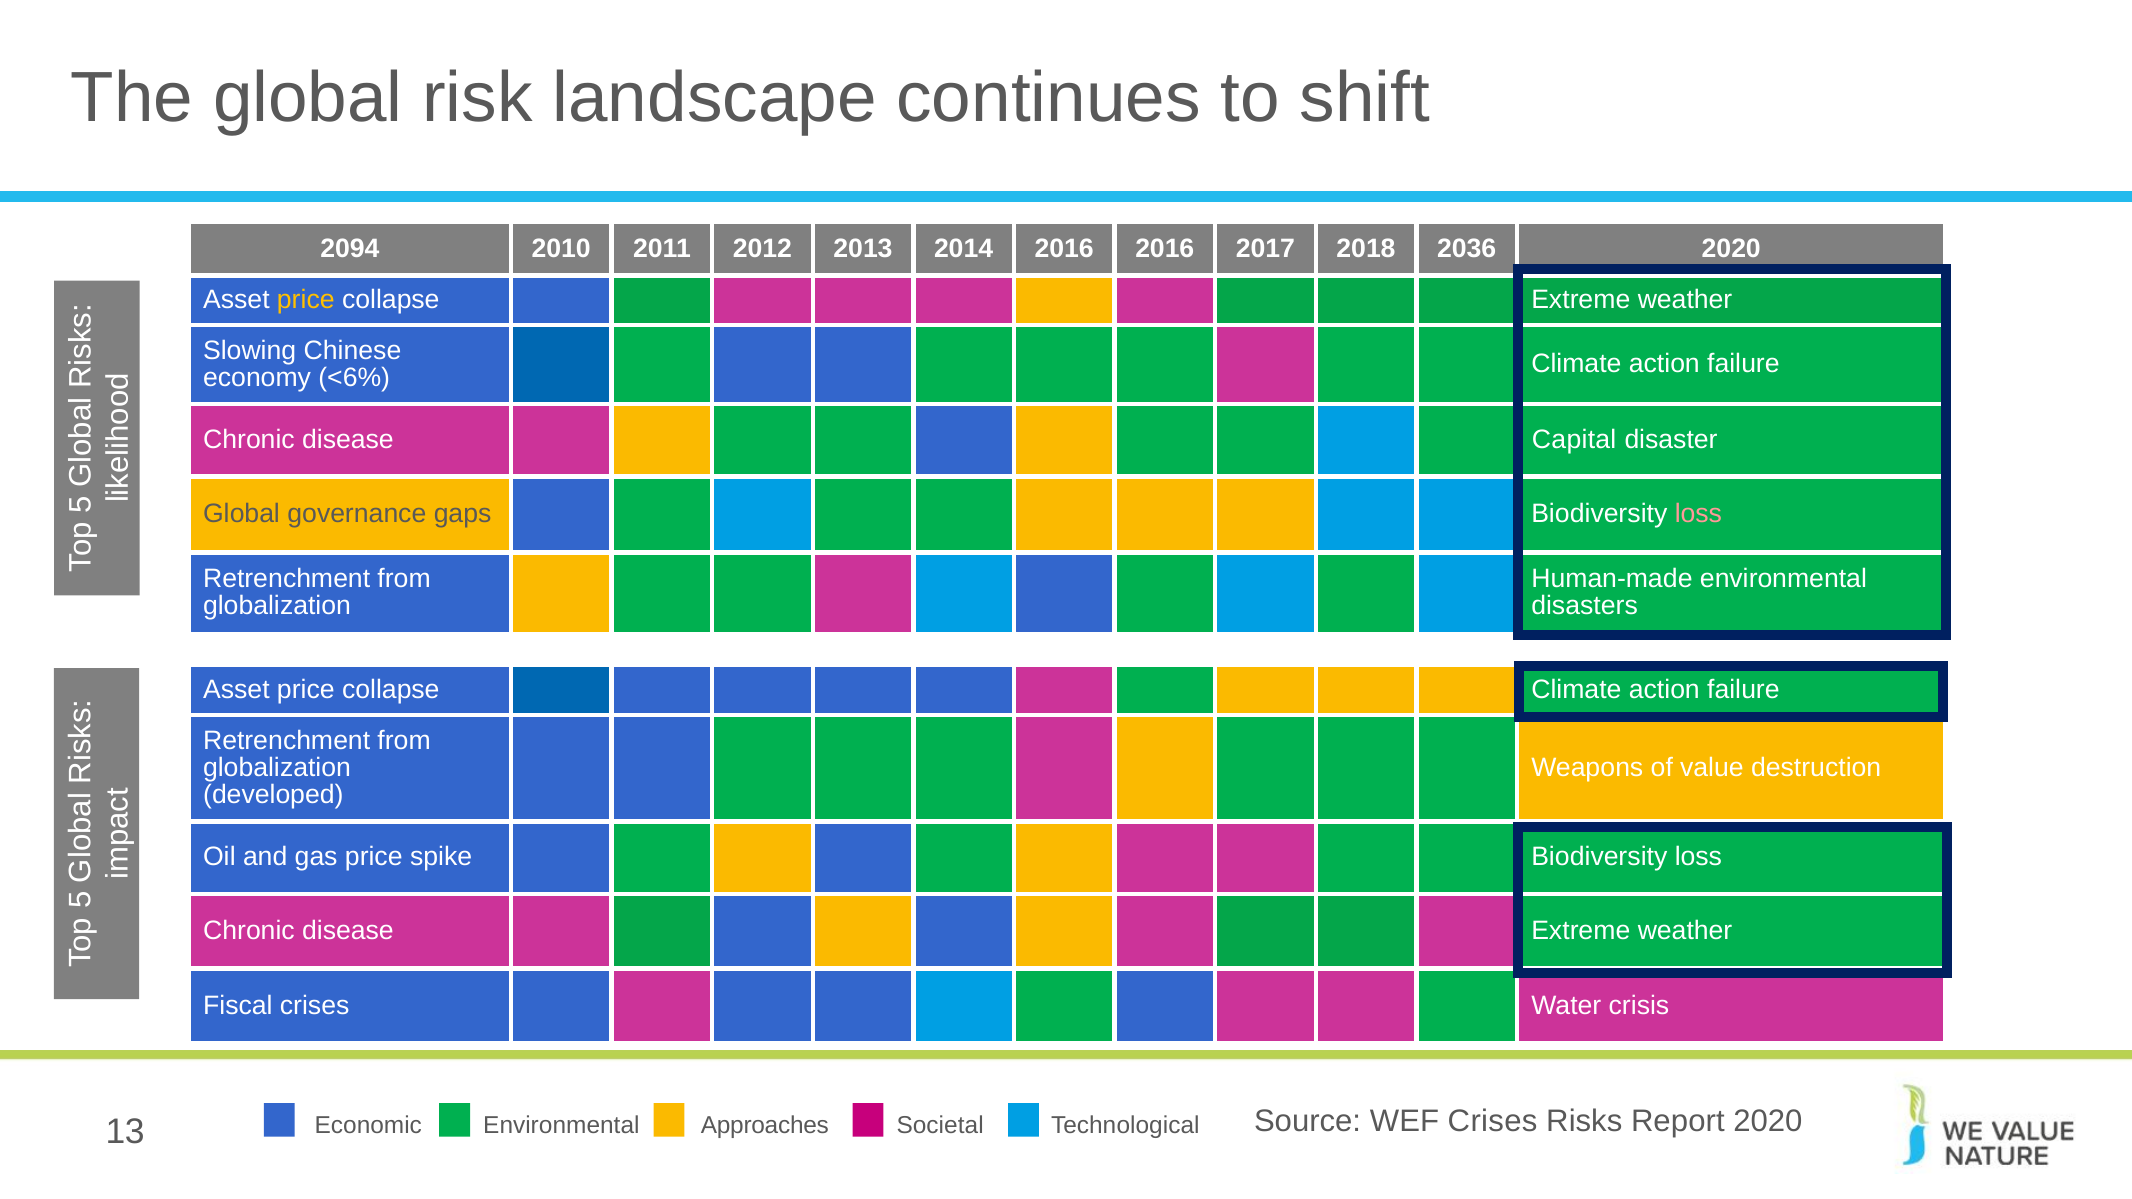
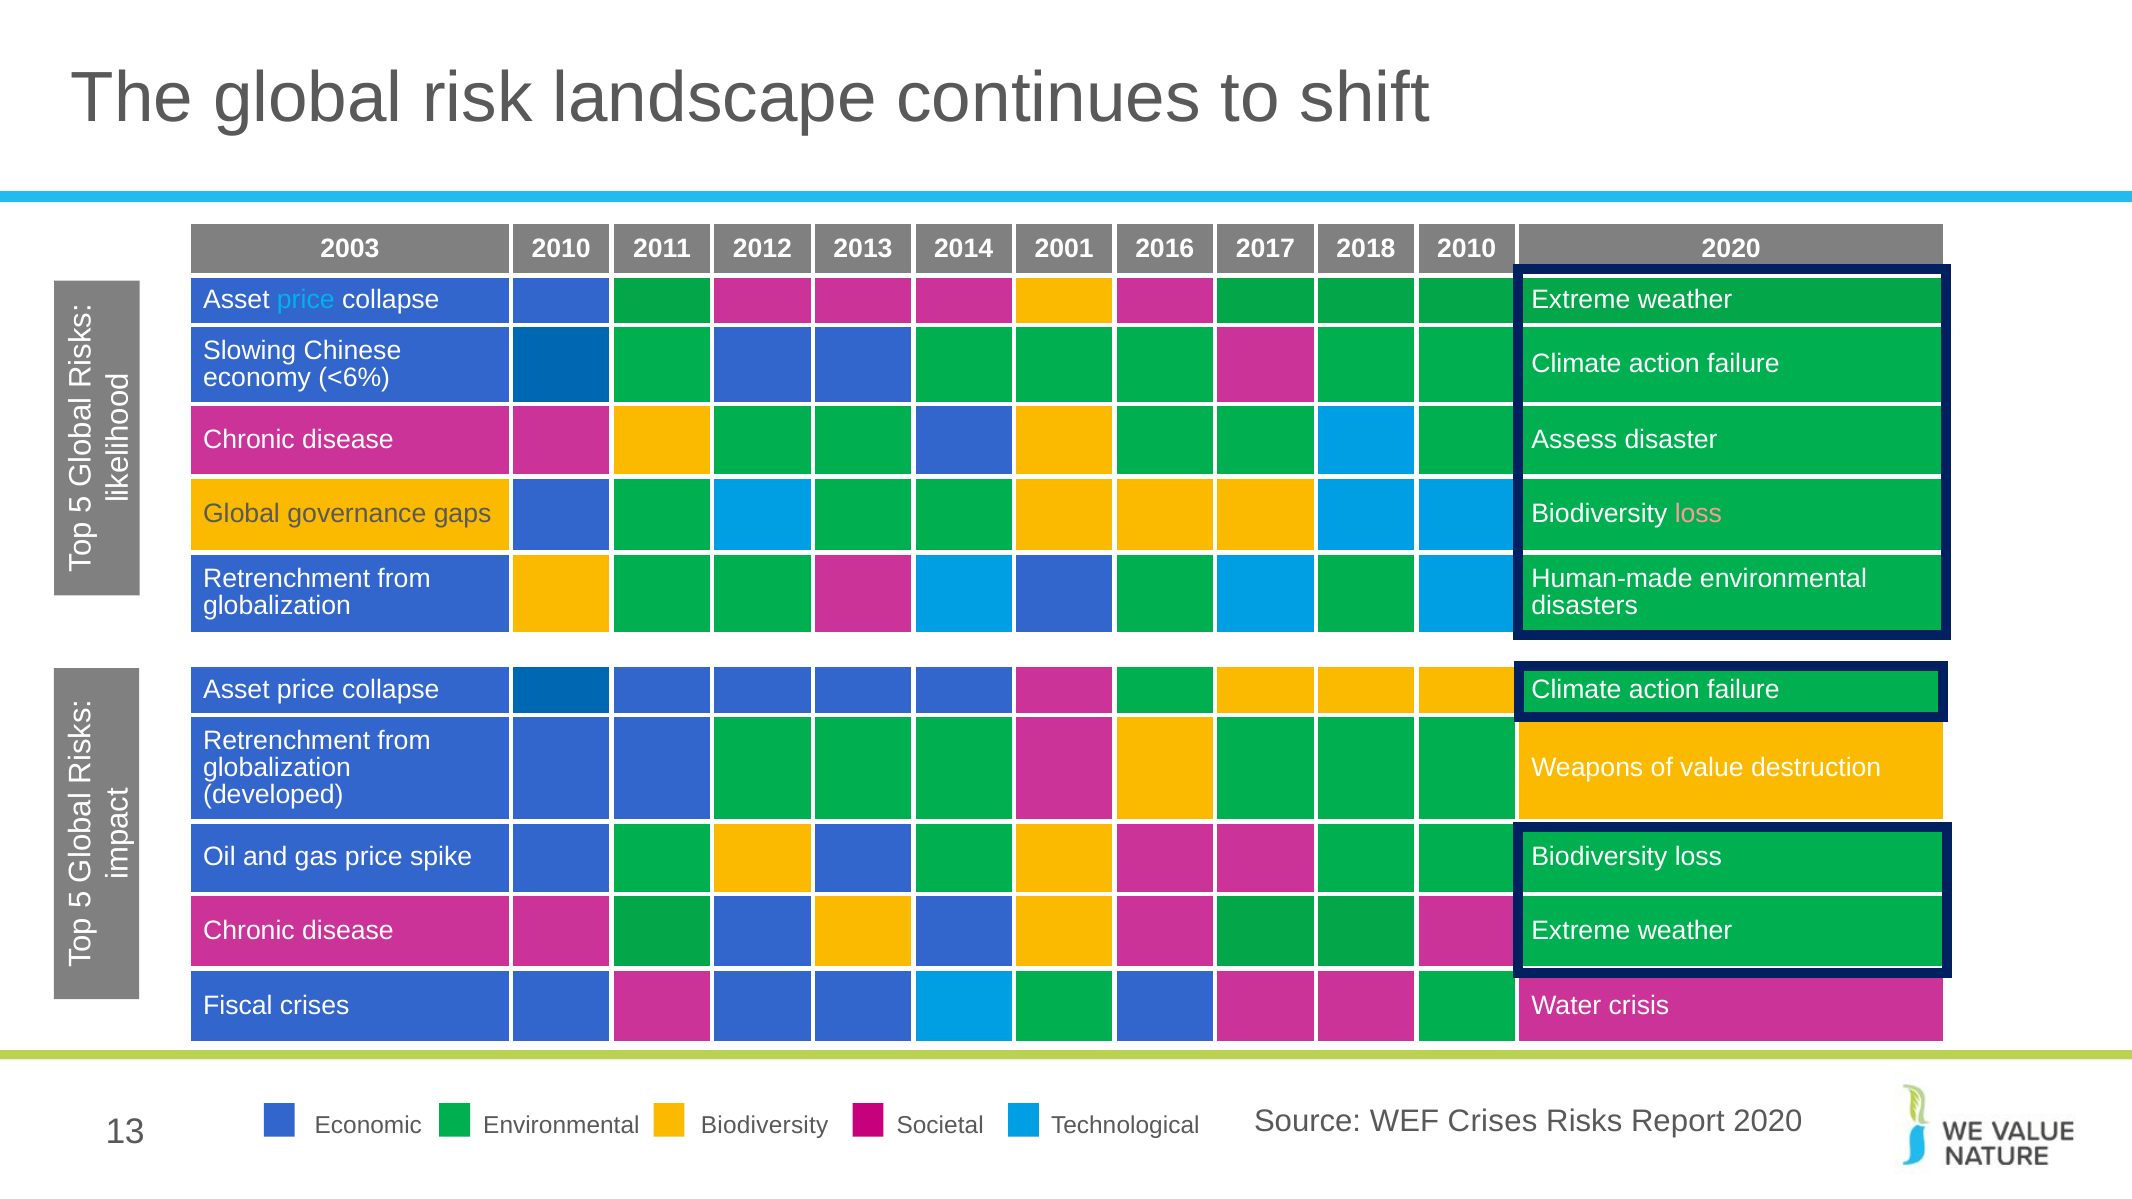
2094: 2094 -> 2003
2014 2016: 2016 -> 2001
2018 2036: 2036 -> 2010
price at (306, 300) colour: yellow -> light blue
Capital: Capital -> Assess
Environmental Approaches: Approaches -> Biodiversity
